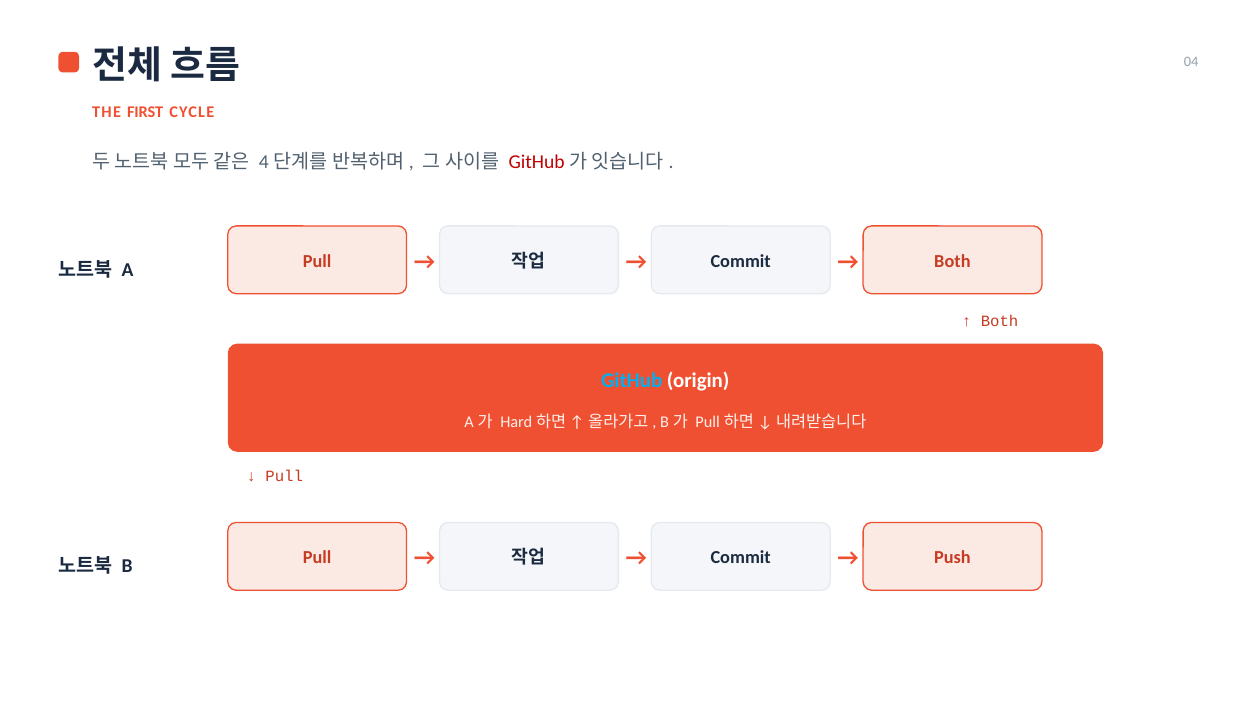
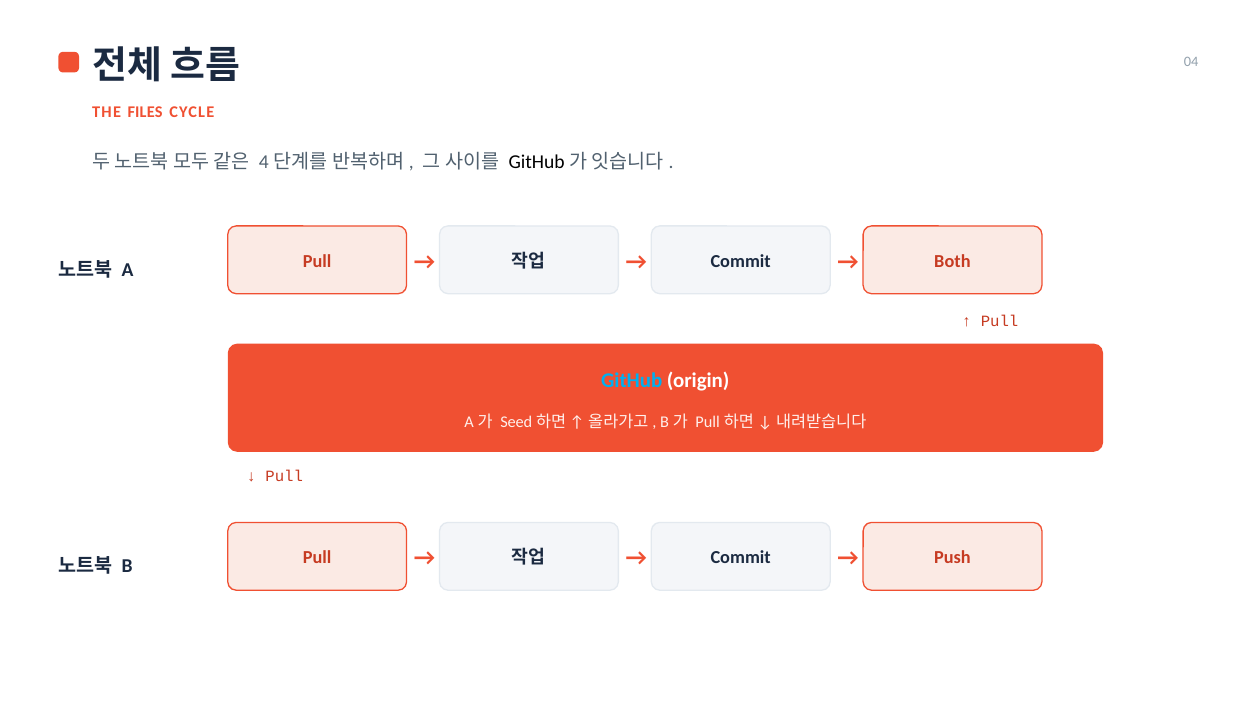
FIRST: FIRST -> FILES
GitHub at (537, 162) colour: red -> black
Both at (1000, 321): Both -> Pull
Hard: Hard -> Seed
